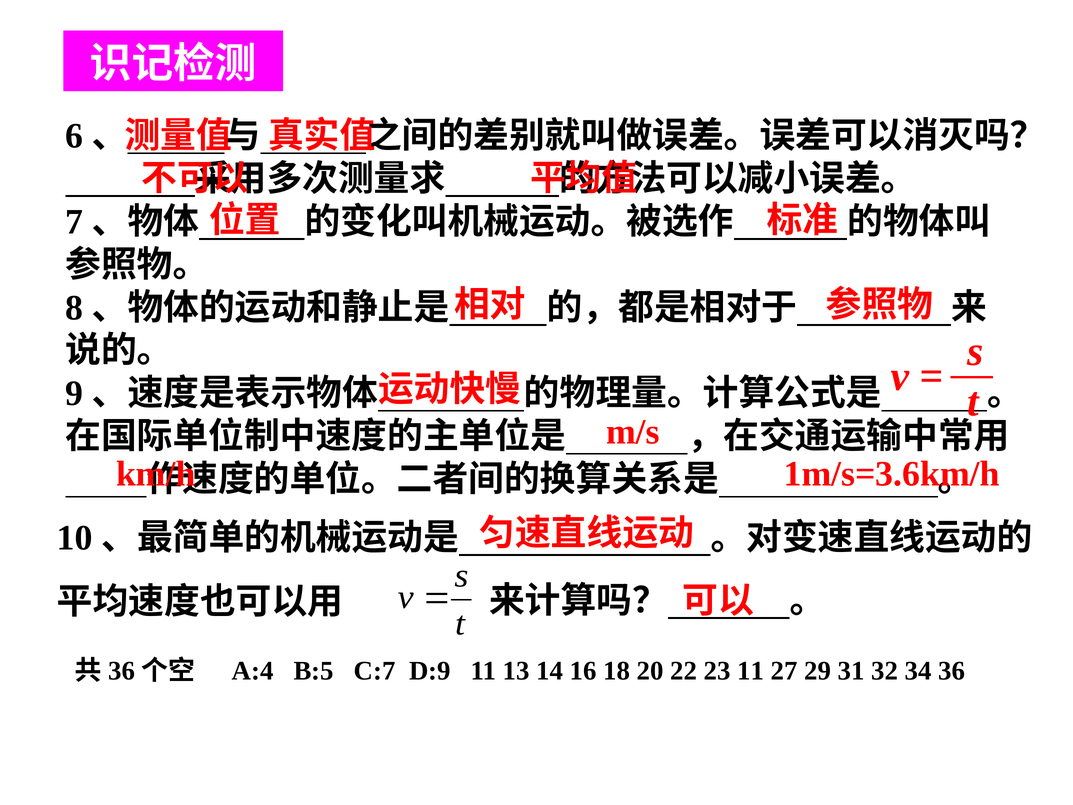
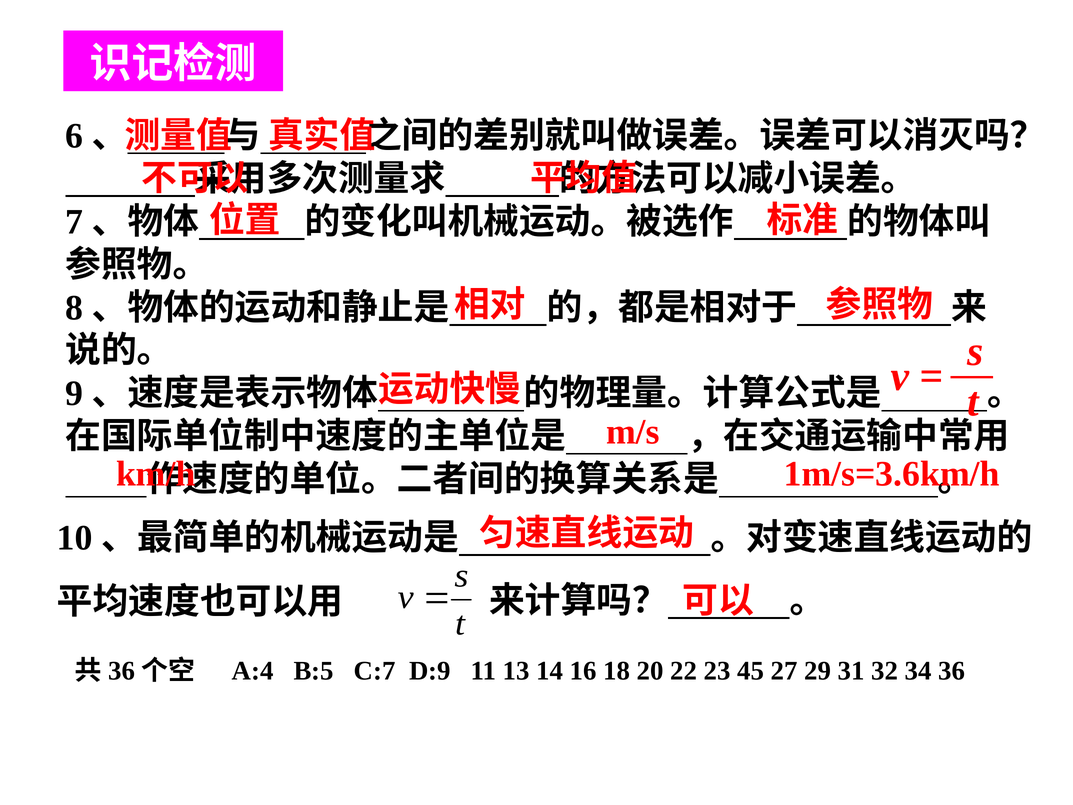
23 11: 11 -> 45
